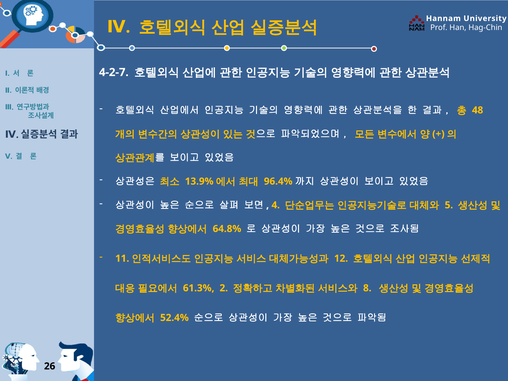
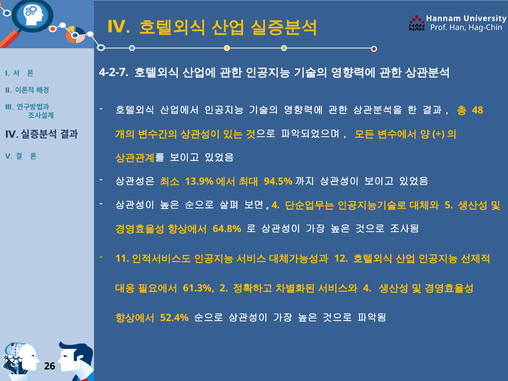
96.4%: 96.4% -> 94.5%
8 at (367, 288): 8 -> 4
